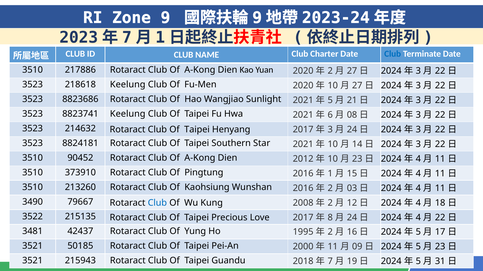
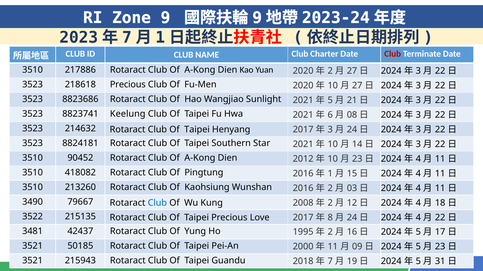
Club at (393, 54) colour: blue -> red
218618 Keelung: Keelung -> Precious
373910: 373910 -> 418082
